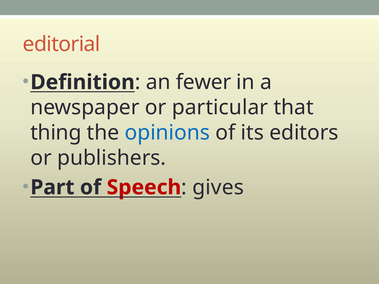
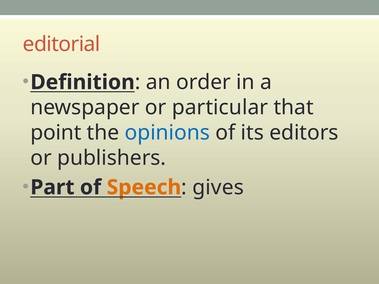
fewer: fewer -> order
thing: thing -> point
Speech colour: red -> orange
